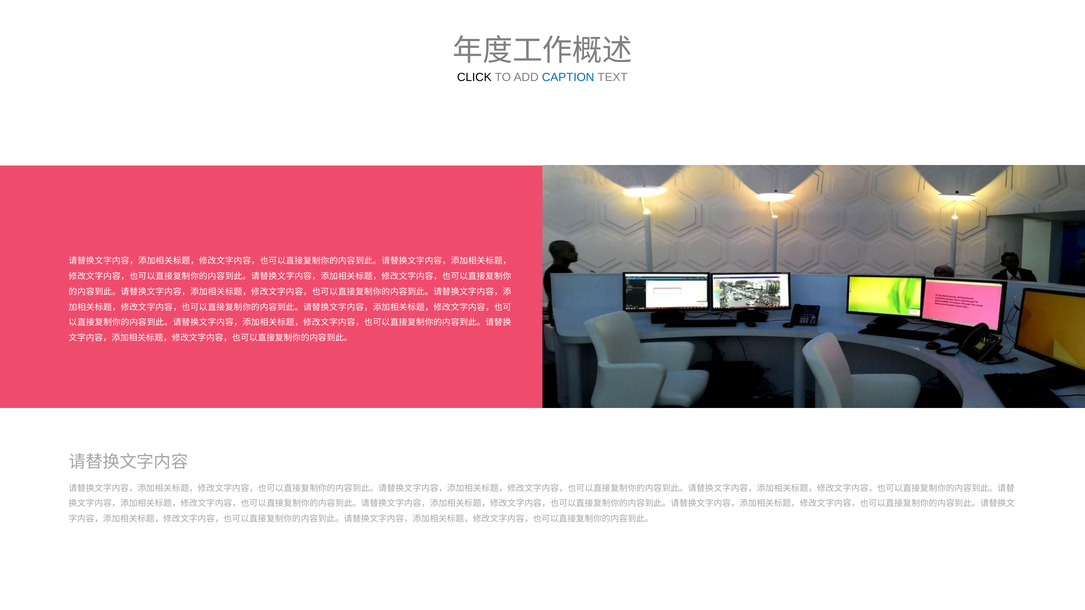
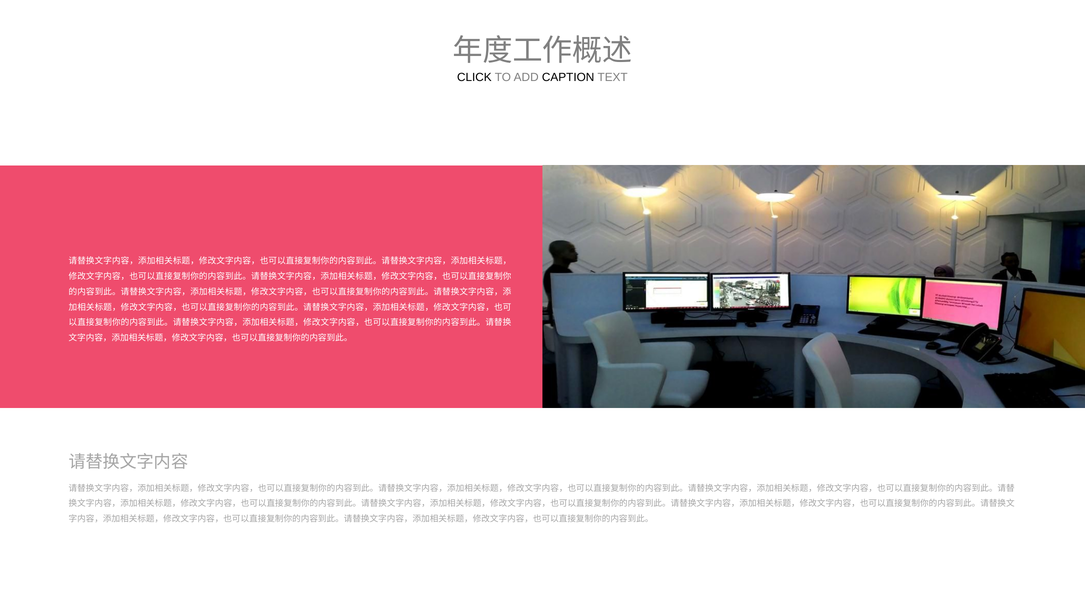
CAPTION colour: blue -> black
